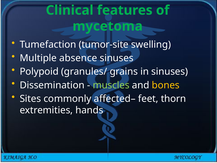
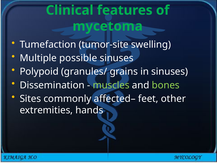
absence: absence -> possible
bones colour: yellow -> light green
thorn: thorn -> other
